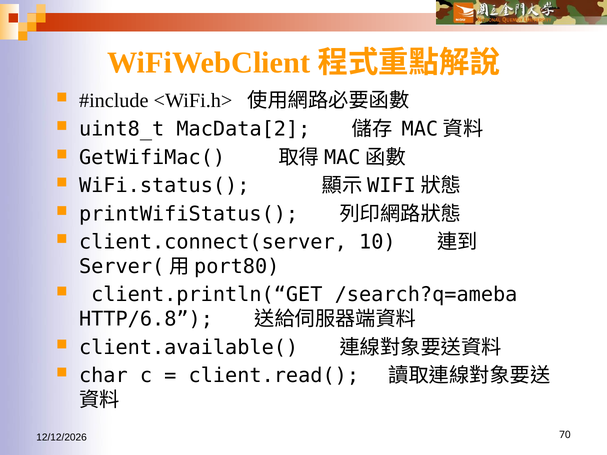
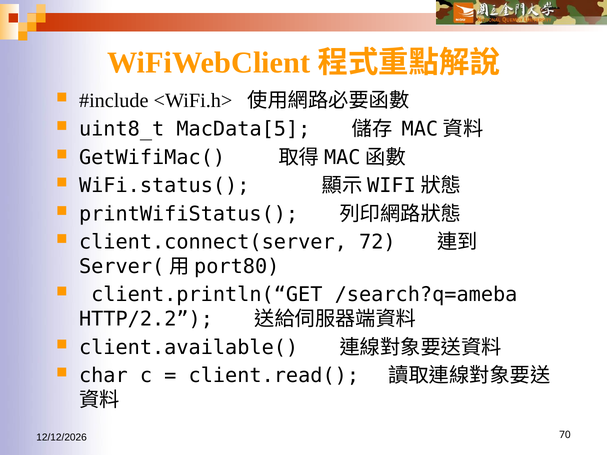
MacData[2: MacData[2 -> MacData[5
10: 10 -> 72
HTTP/6.8: HTTP/6.8 -> HTTP/2.2
